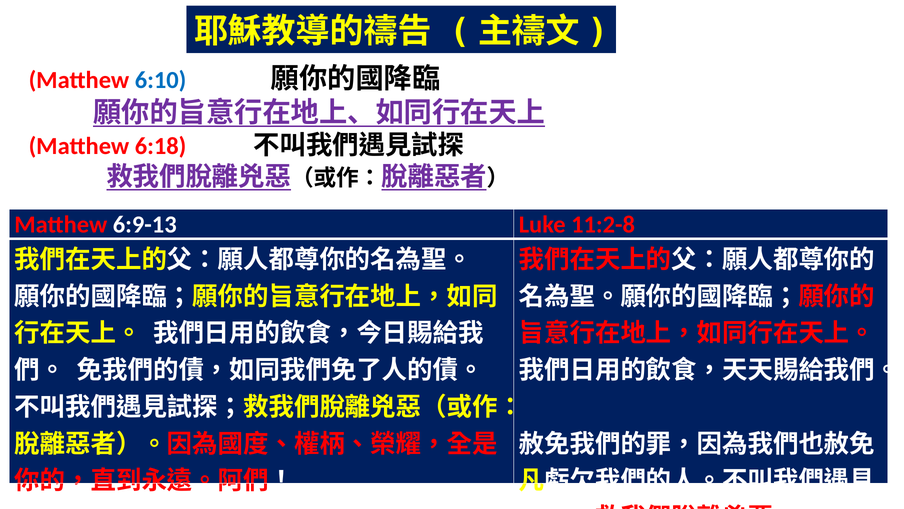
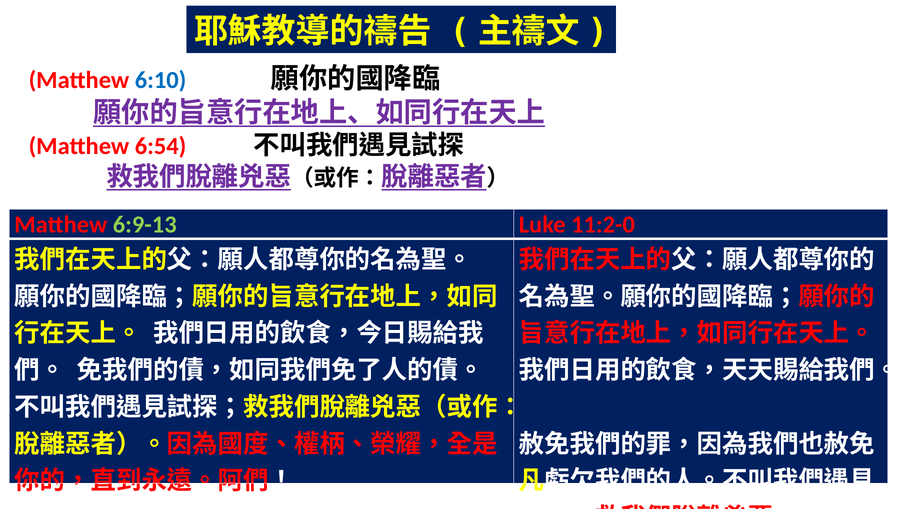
6:18: 6:18 -> 6:54
6:9-13 colour: white -> light green
11:2-8: 11:2-8 -> 11:2-0
